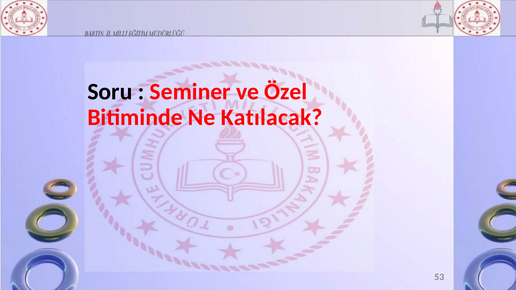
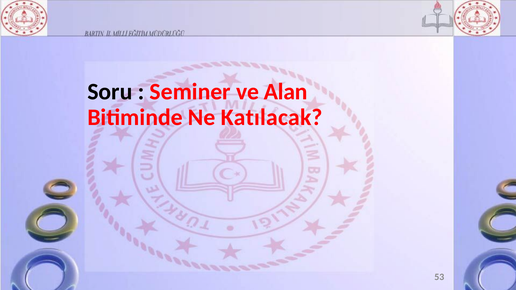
Özel: Özel -> Alan
